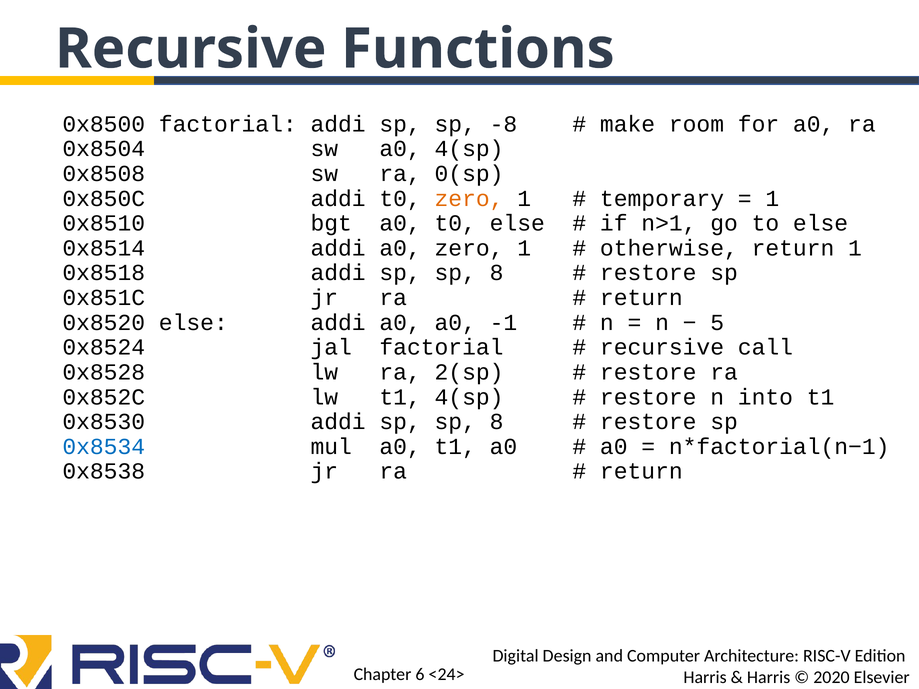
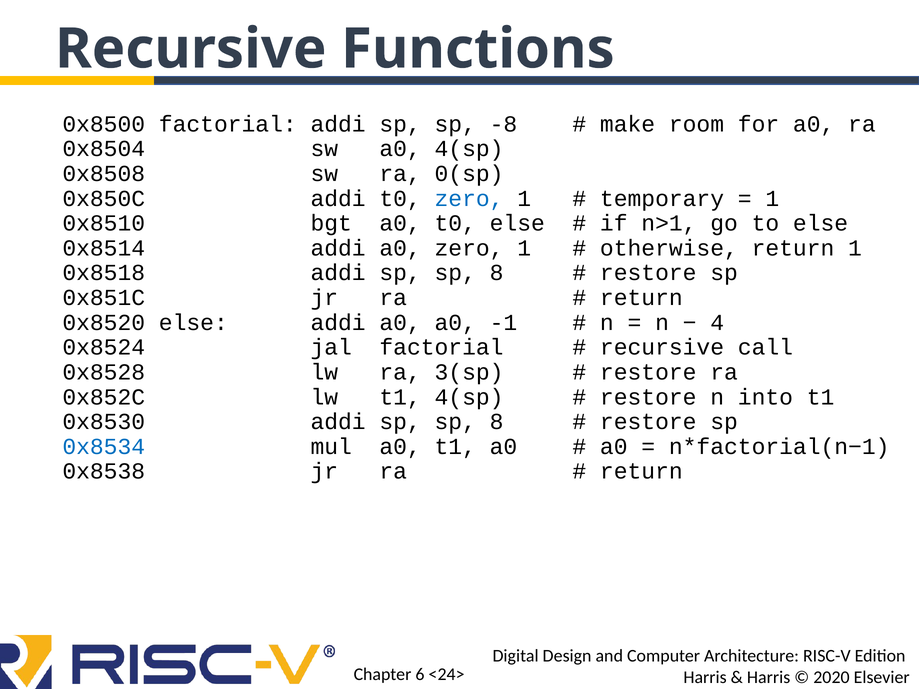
zero at (469, 199) colour: orange -> blue
5: 5 -> 4
2(sp: 2(sp -> 3(sp
